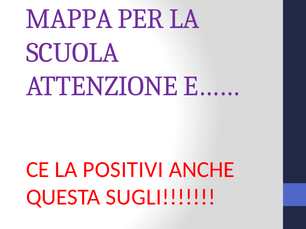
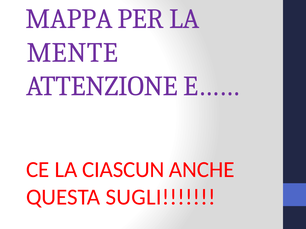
SCUOLA: SCUOLA -> MENTE
POSITIVI: POSITIVI -> CIASCUN
